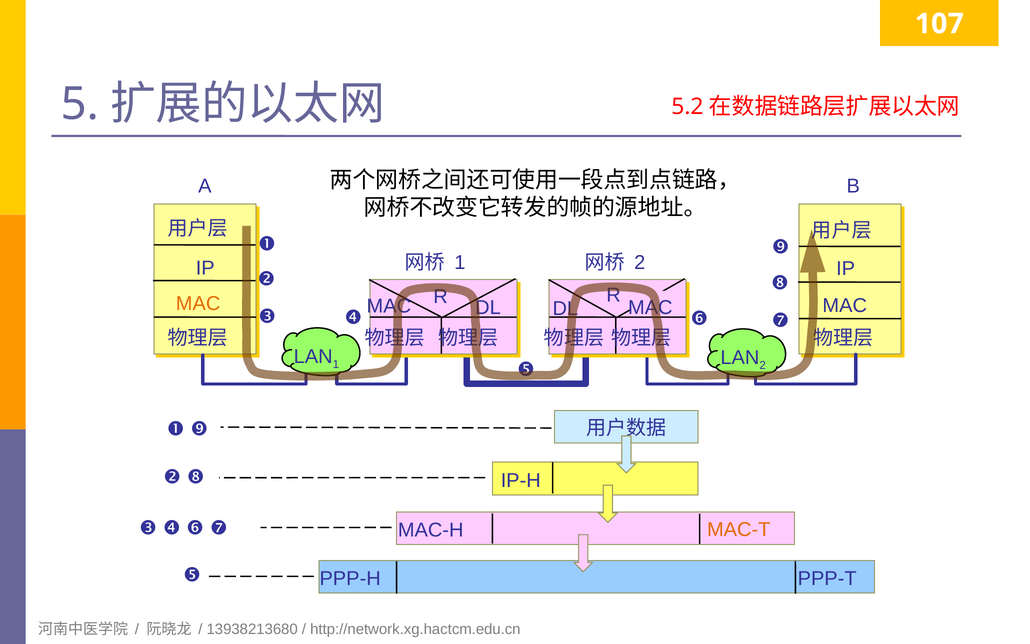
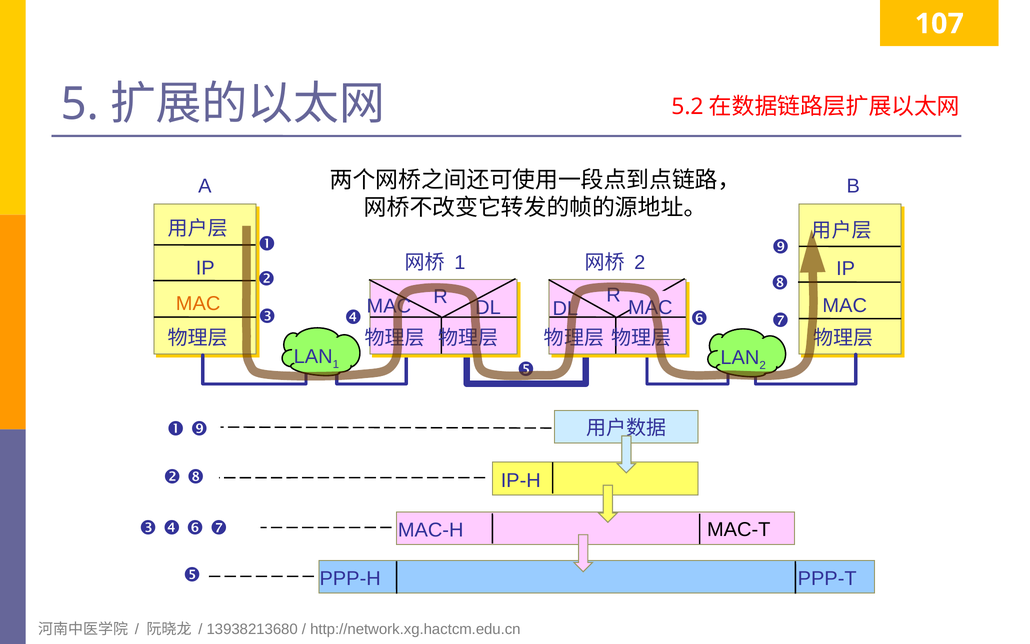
MAC-T colour: orange -> black
